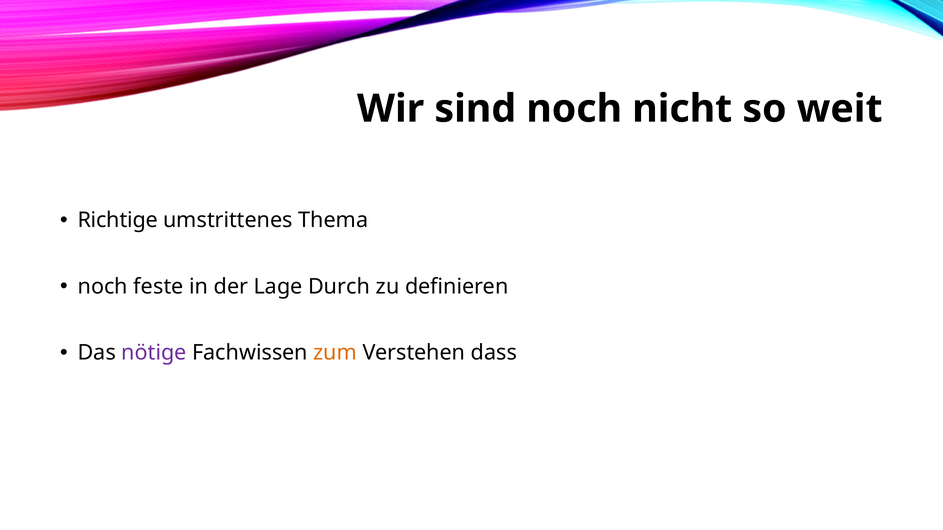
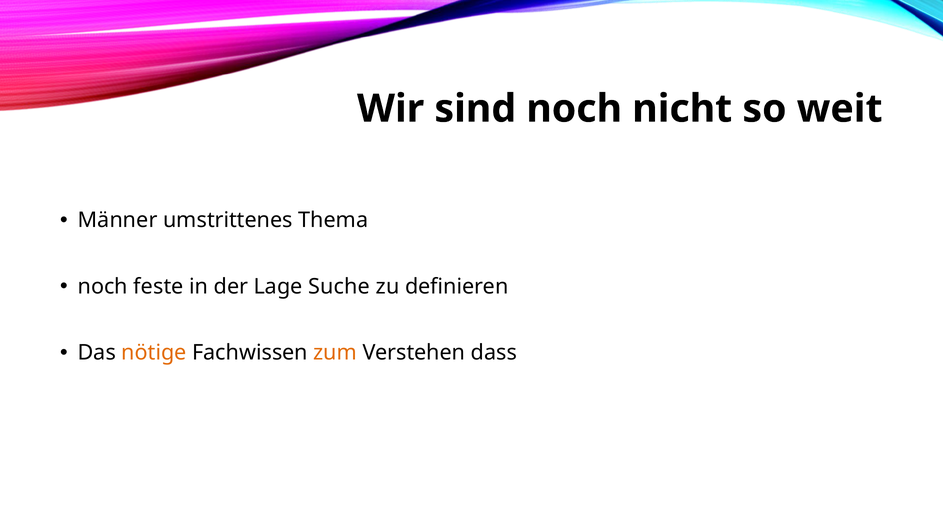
Richtige: Richtige -> Männer
Durch: Durch -> Suche
nötige colour: purple -> orange
